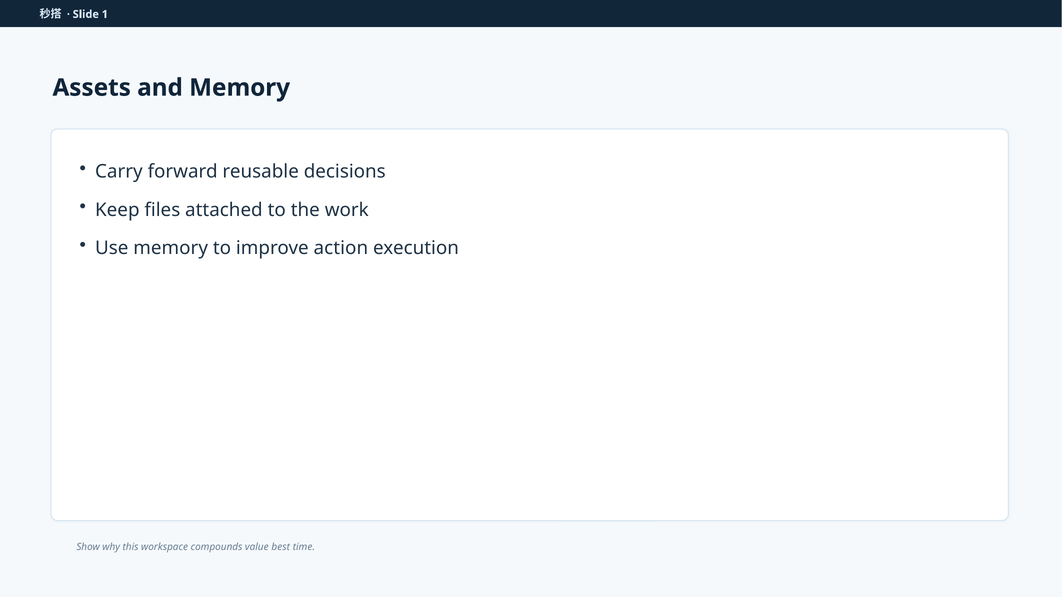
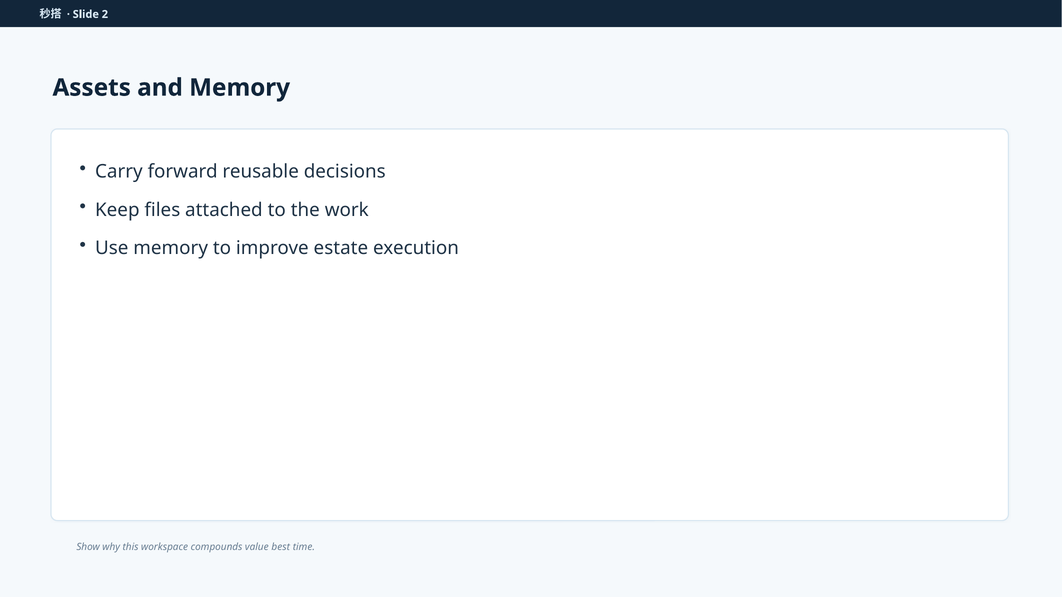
1: 1 -> 2
action: action -> estate
